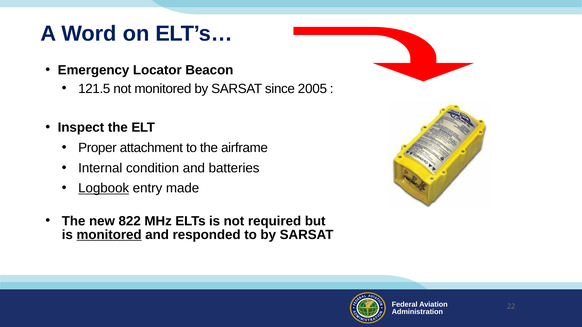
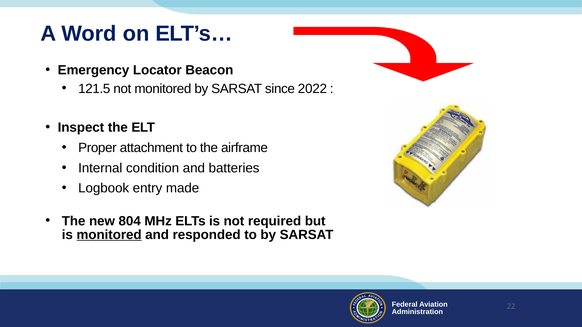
2005: 2005 -> 2022
Logbook underline: present -> none
822: 822 -> 804
